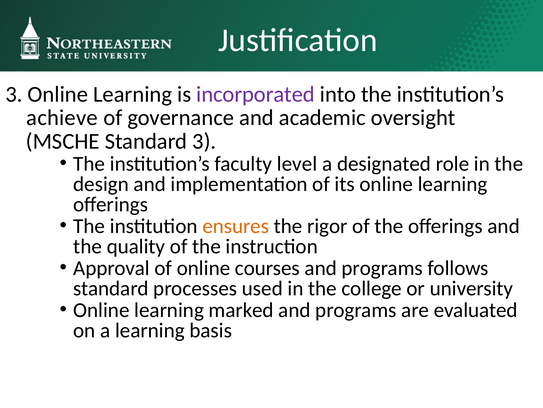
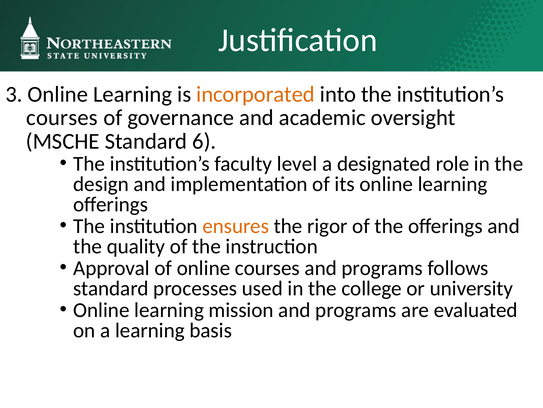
incorporated colour: purple -> orange
achieve at (62, 118): achieve -> courses
Standard 3: 3 -> 6
marked: marked -> mission
